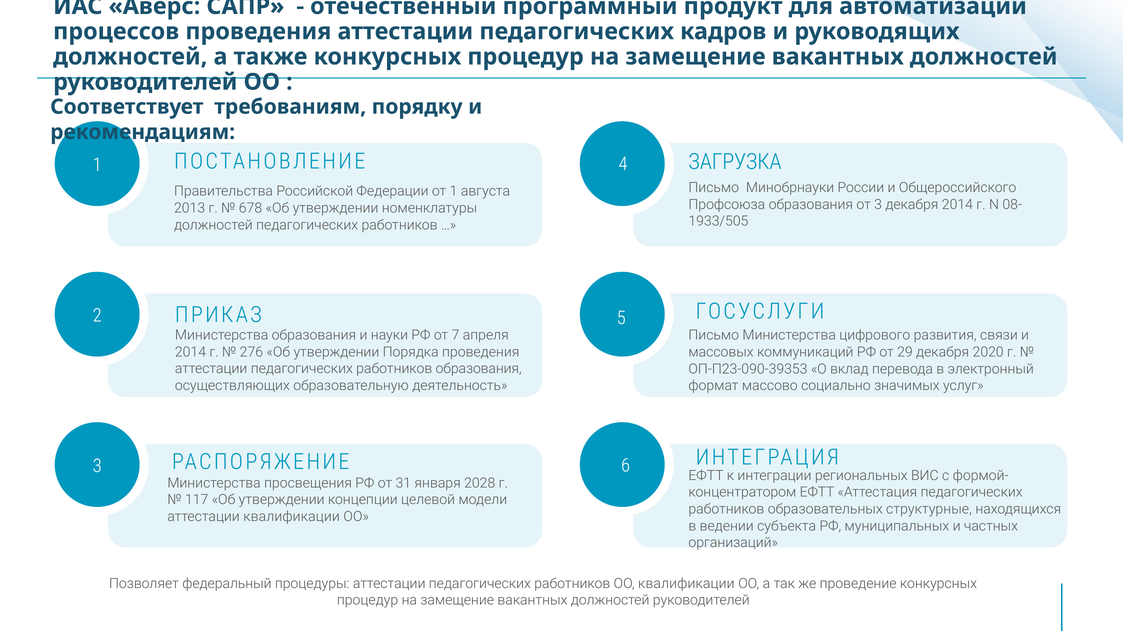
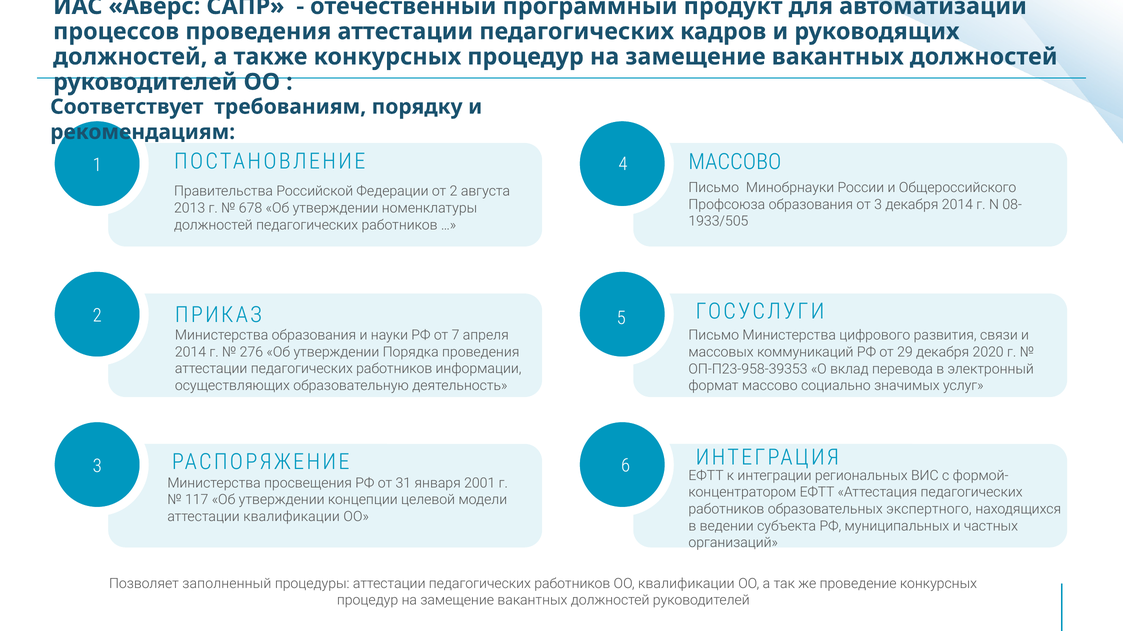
ЗАГРУЗКА at (735, 162): ЗАГРУЗКА -> МАССОВО
от 1: 1 -> 2
работников образования: образования -> информации
ОП-П23-090-39353: ОП-П23-090-39353 -> ОП-П23-958-39353
2028: 2028 -> 2001
структурные: структурные -> экспертного
федеральный: федеральный -> заполненный
